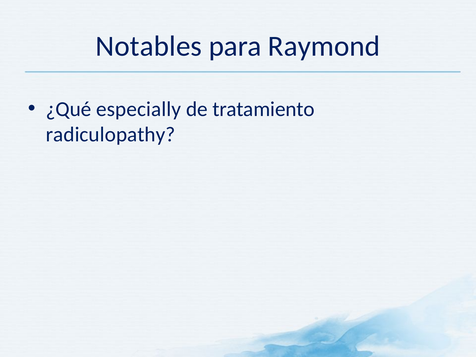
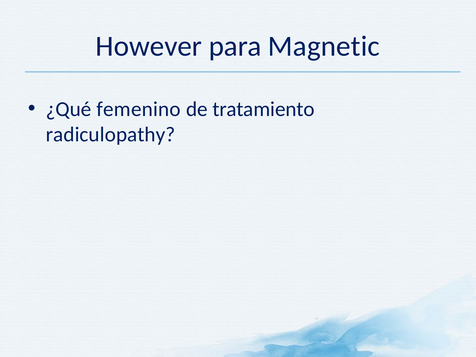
Notables: Notables -> However
Raymond: Raymond -> Magnetic
especially: especially -> femenino
